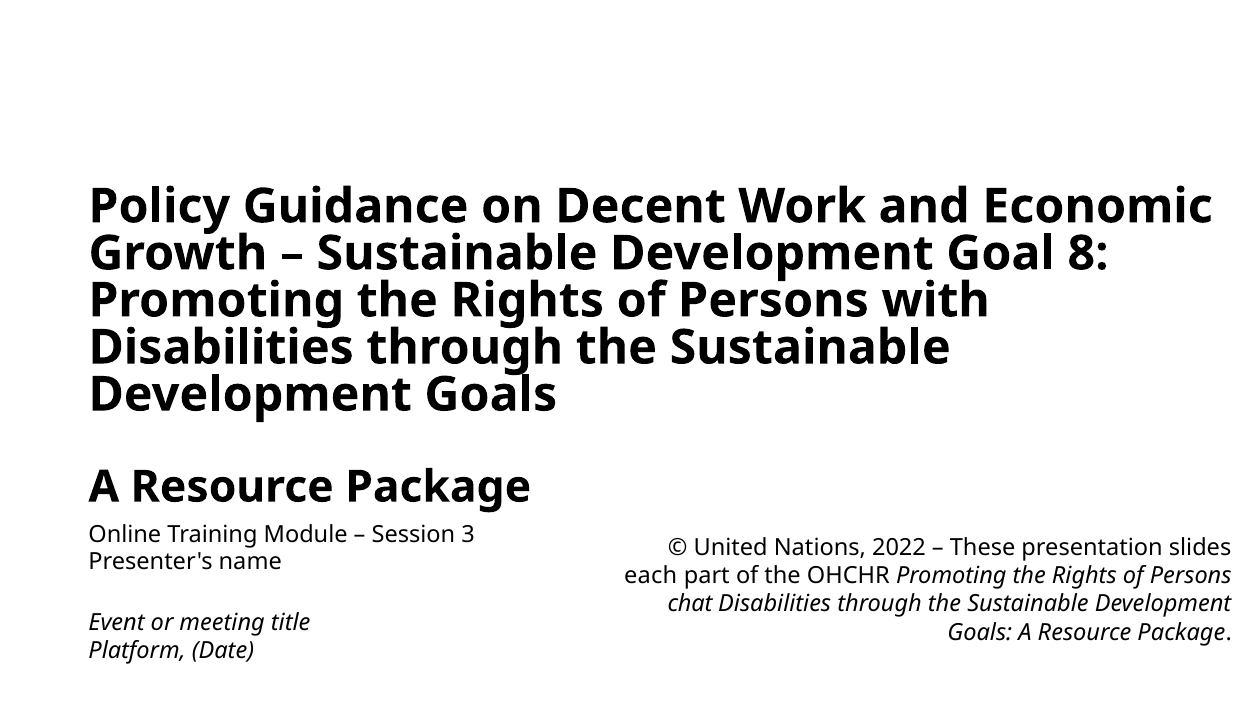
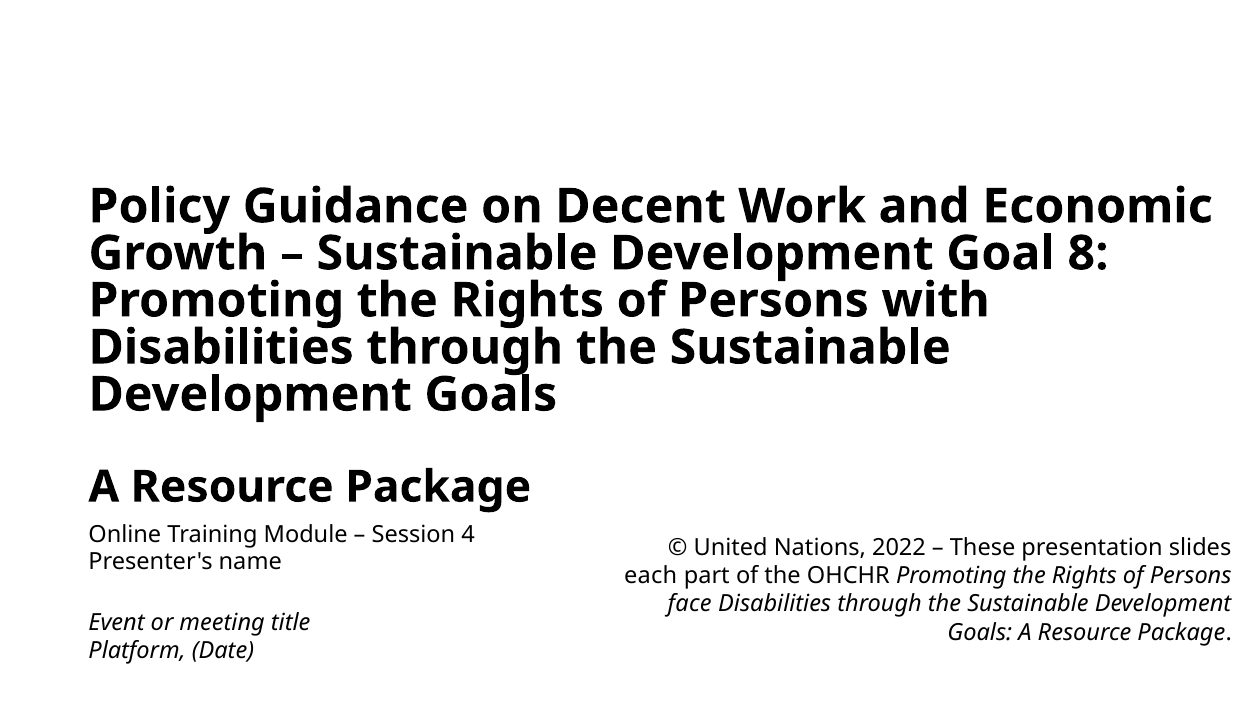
3: 3 -> 4
chat: chat -> face
